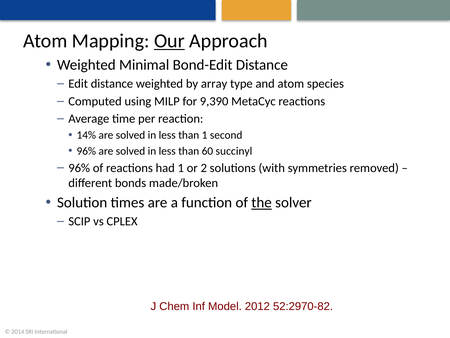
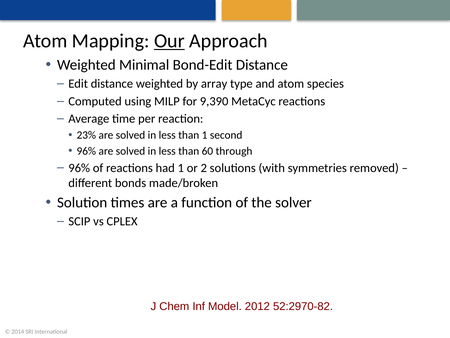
14%: 14% -> 23%
succinyl: succinyl -> through
the underline: present -> none
